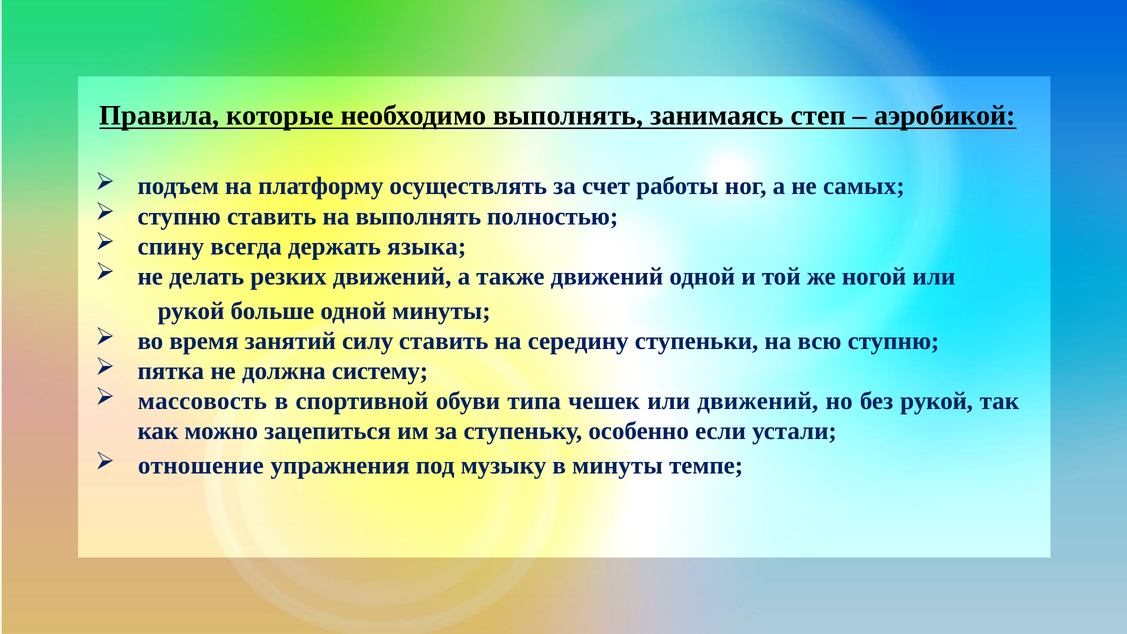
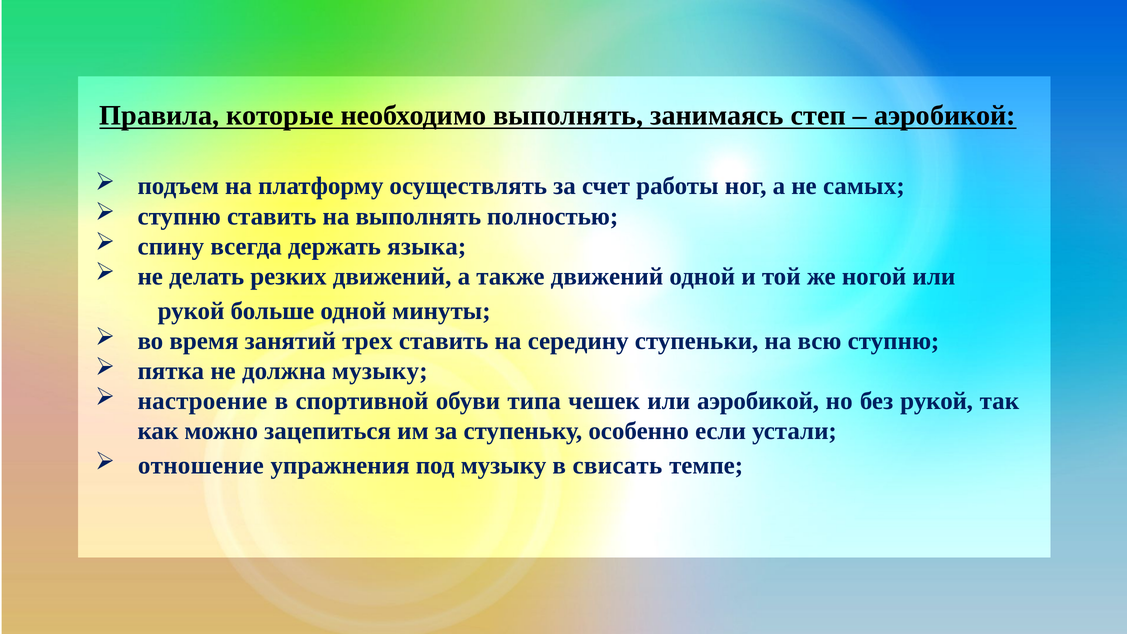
силу: силу -> трех
должна систему: систему -> музыку
массовость: массовость -> настроение
или движений: движений -> аэробикой
в минуты: минуты -> свисать
